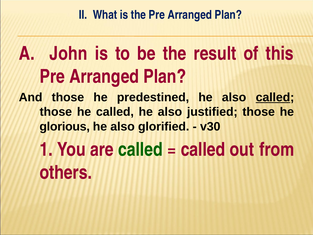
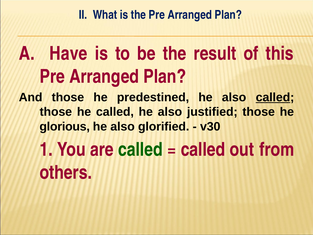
John: John -> Have
